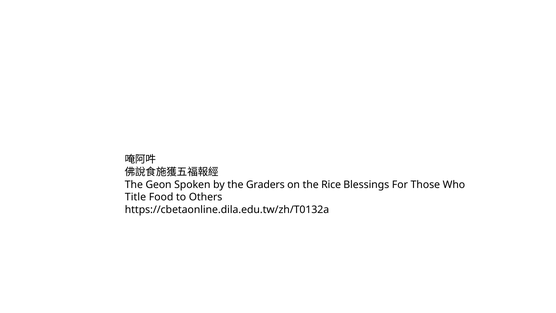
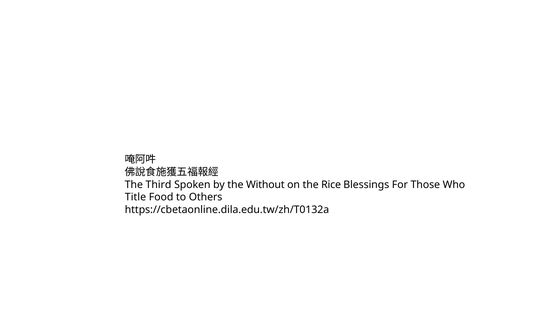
Geon: Geon -> Third
Graders: Graders -> Without
